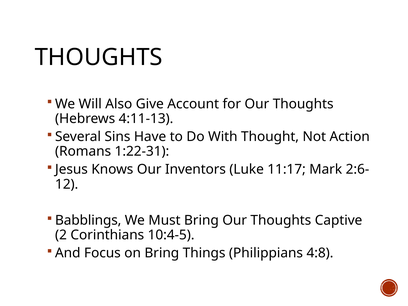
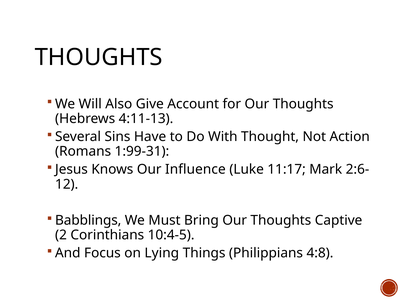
1:22-31: 1:22-31 -> 1:99-31
Inventors: Inventors -> Influence
on Bring: Bring -> Lying
